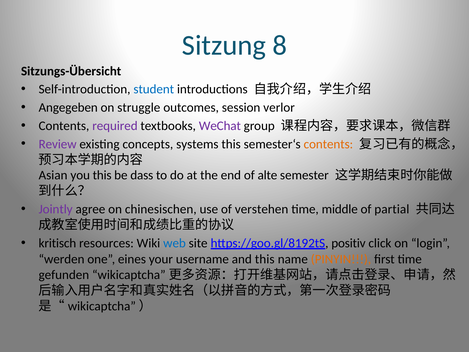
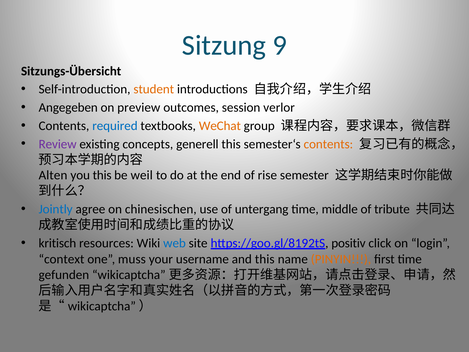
8: 8 -> 9
student colour: blue -> orange
struggle: struggle -> preview
required colour: purple -> blue
WeChat colour: purple -> orange
systems: systems -> generell
Asian: Asian -> Alten
dass: dass -> weil
alte: alte -> rise
Jointly colour: purple -> blue
verstehen: verstehen -> untergang
partial: partial -> tribute
werden: werden -> context
eines: eines -> muss
